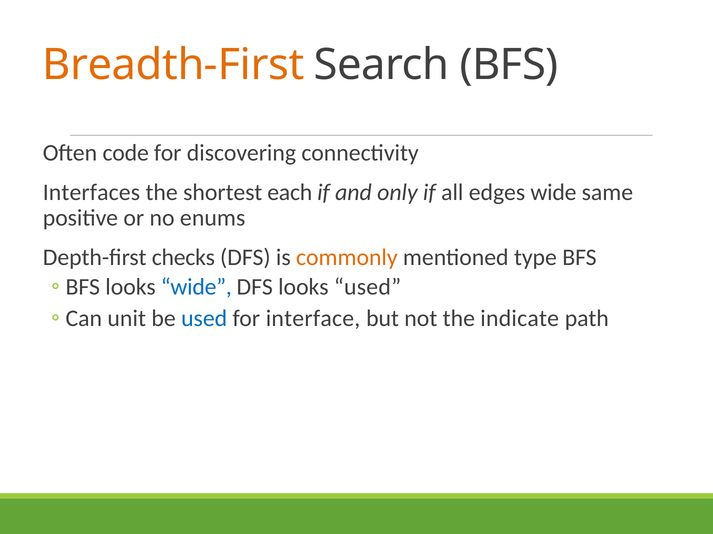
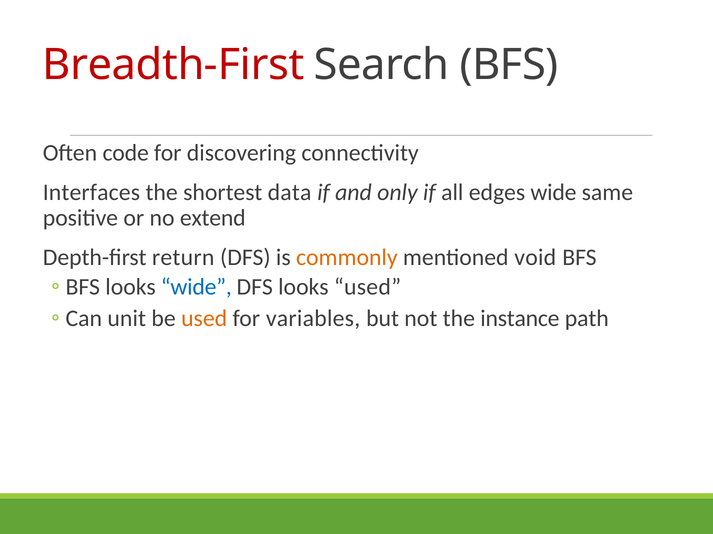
Breadth-First colour: orange -> red
each: each -> data
enums: enums -> extend
checks: checks -> return
type: type -> void
used at (204, 319) colour: blue -> orange
interface: interface -> variables
indicate: indicate -> instance
